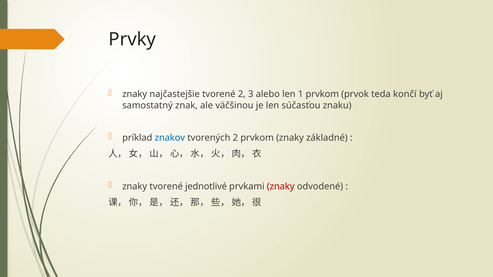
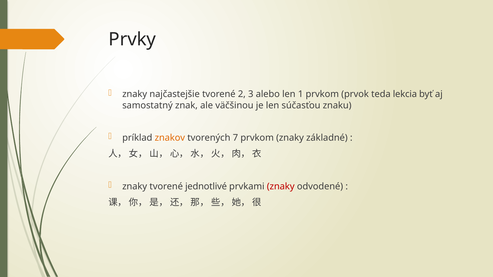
končí: končí -> lekcia
znakov colour: blue -> orange
tvorených 2: 2 -> 7
